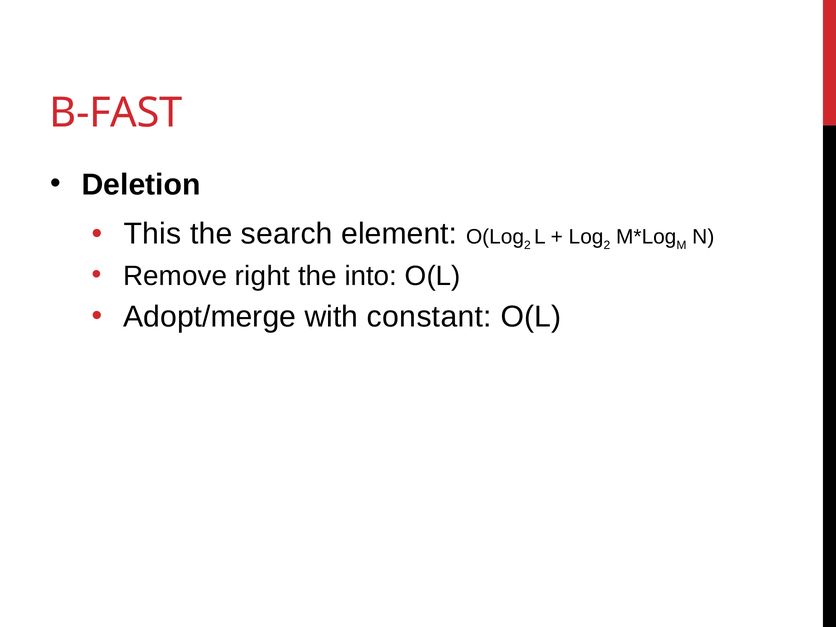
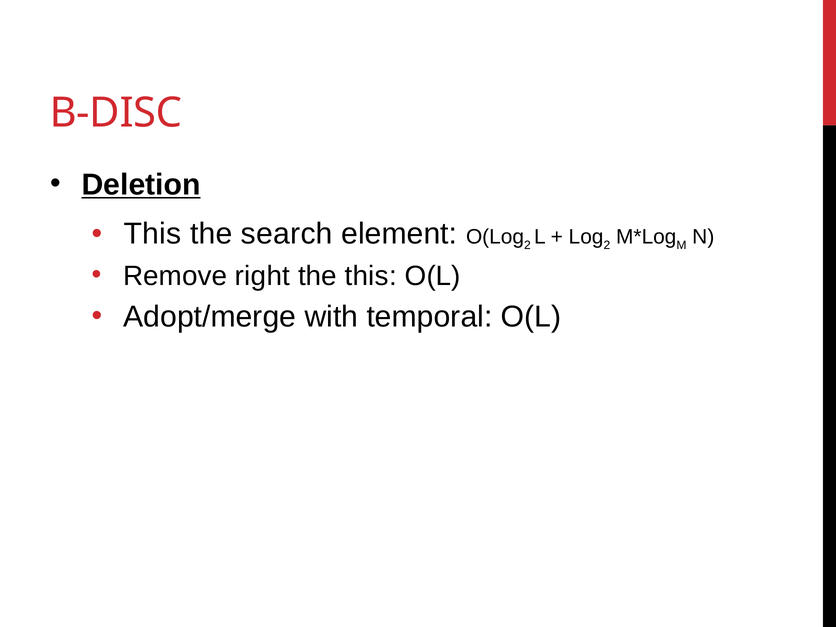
B-FAST: B-FAST -> B-DISC
Deletion underline: none -> present
the into: into -> this
constant: constant -> temporal
